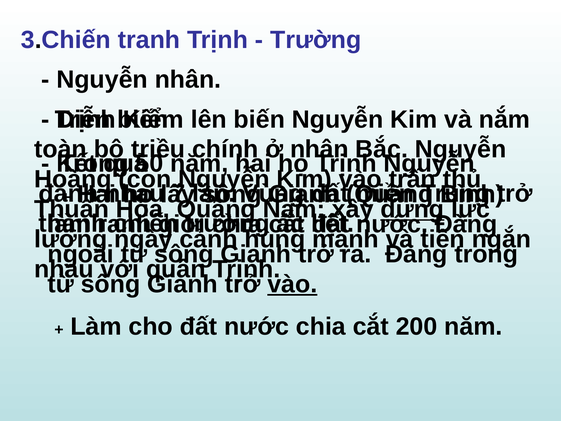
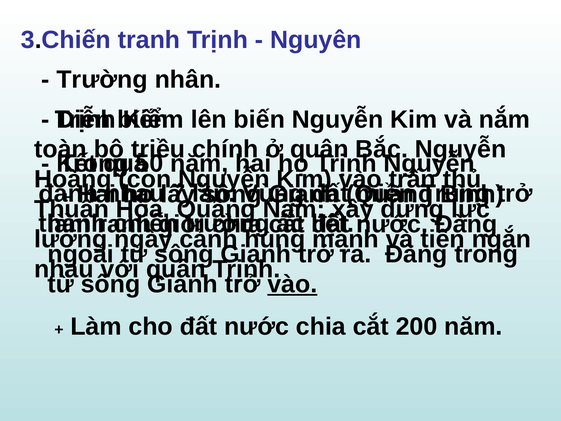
Trường at (316, 40): Trường -> Nguyên
Nguyễn at (102, 80): Nguyễn -> Trường
ở nhân: nhân -> quân
dựng underline: present -> none
